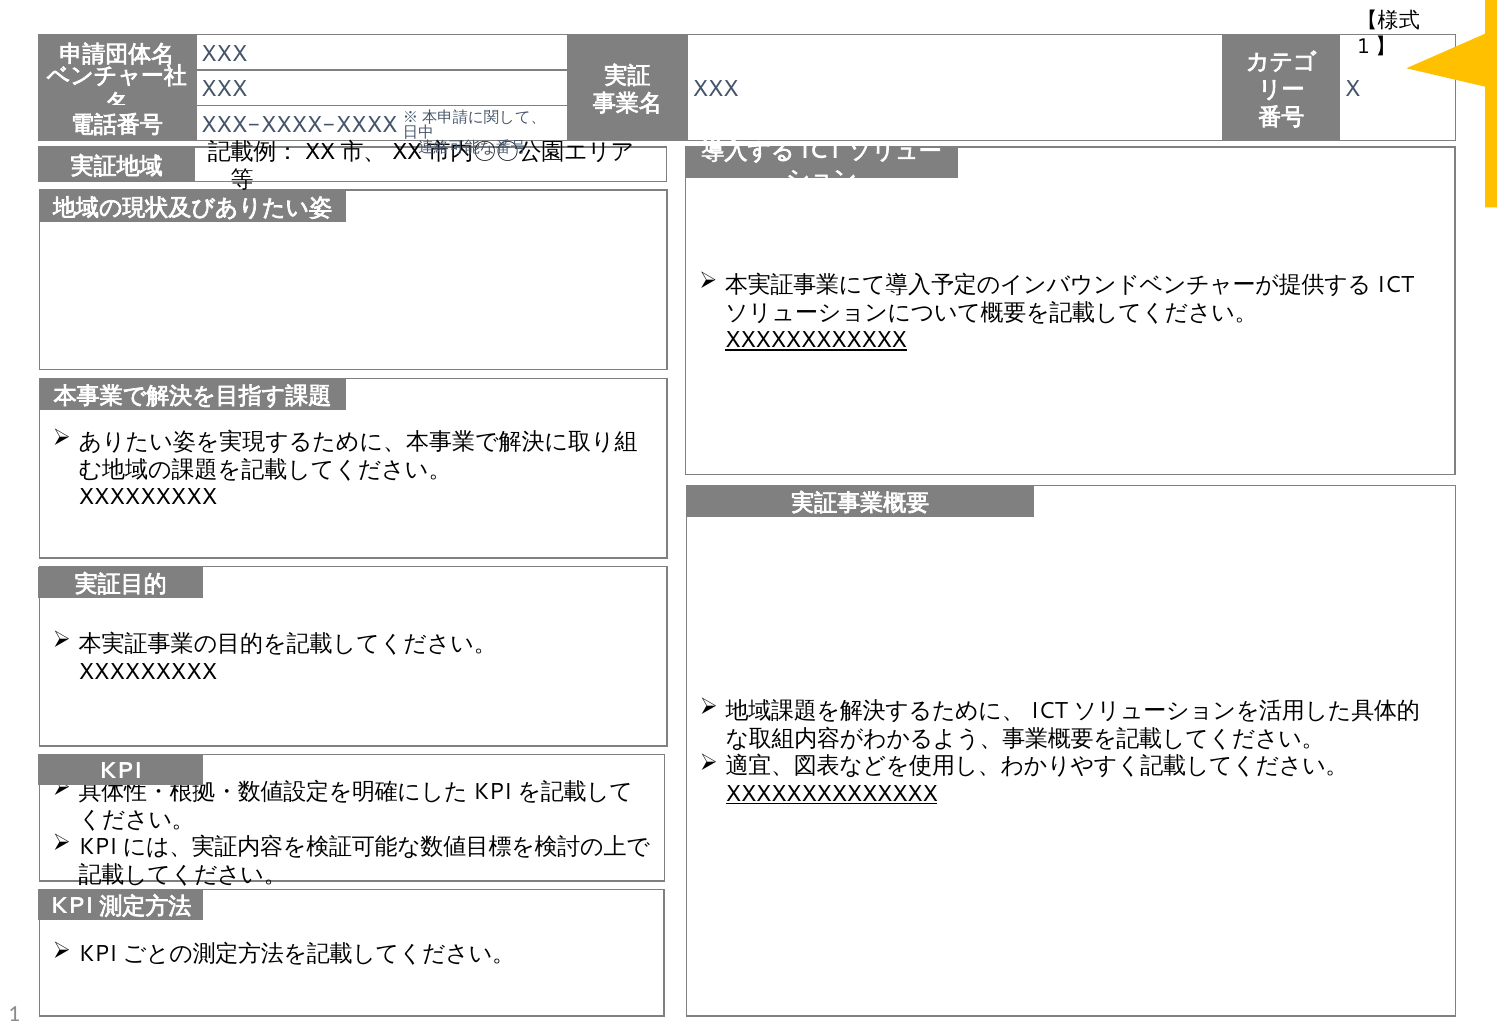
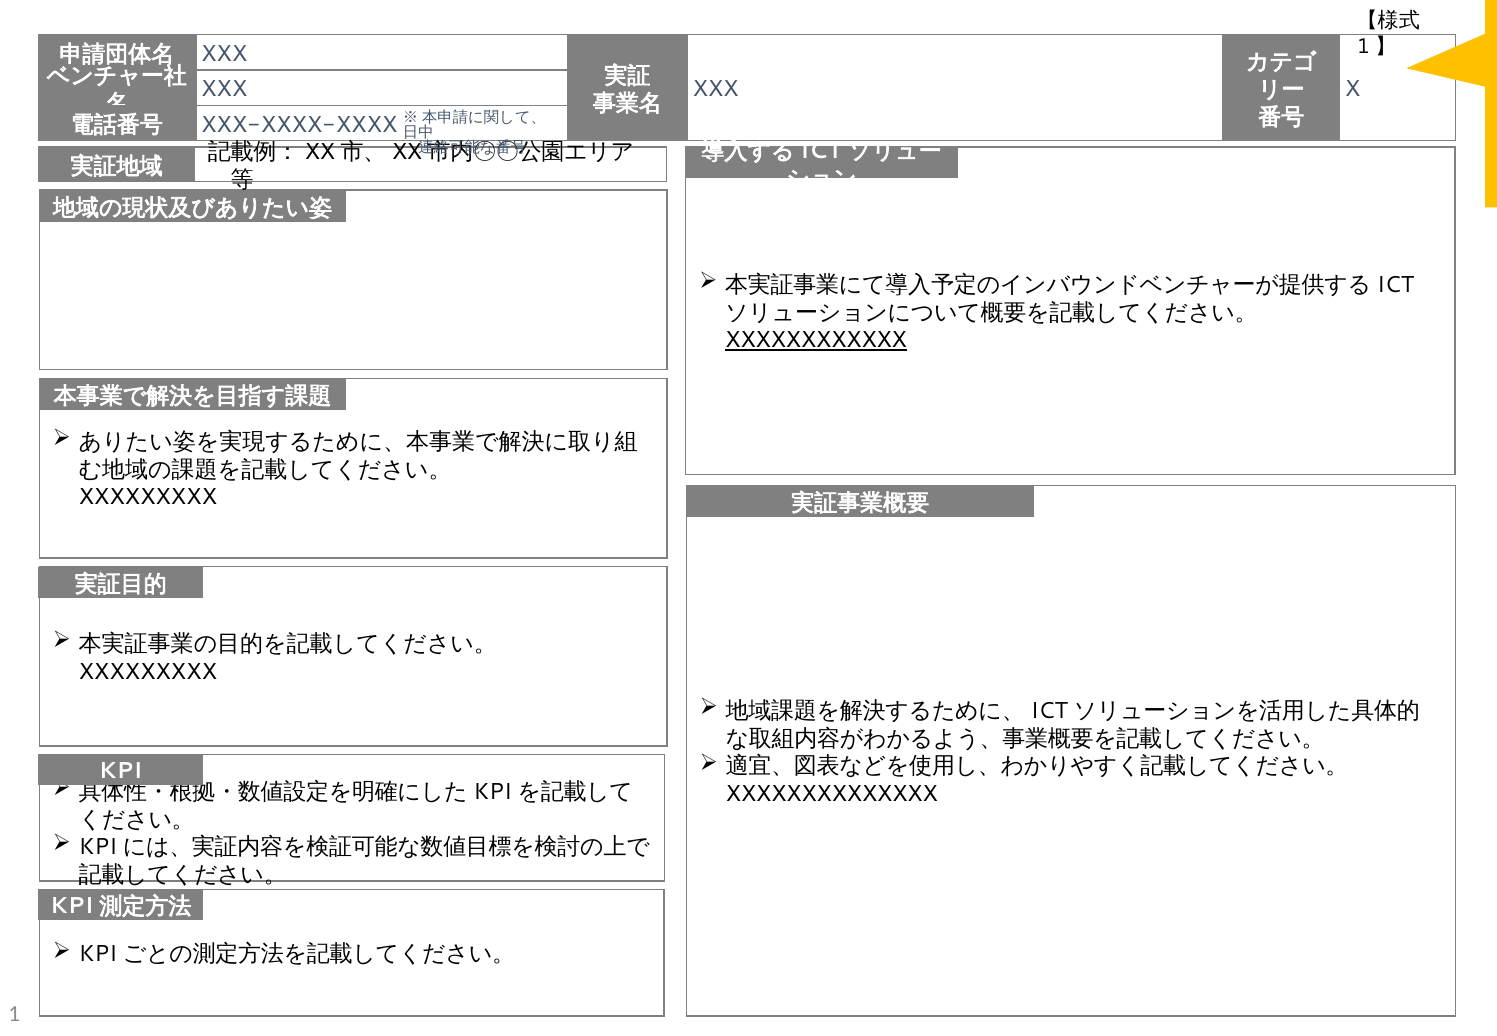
XXXXXXXXXXXXXX underline: present -> none
